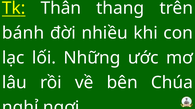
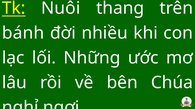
Thân: Thân -> Nuôi
